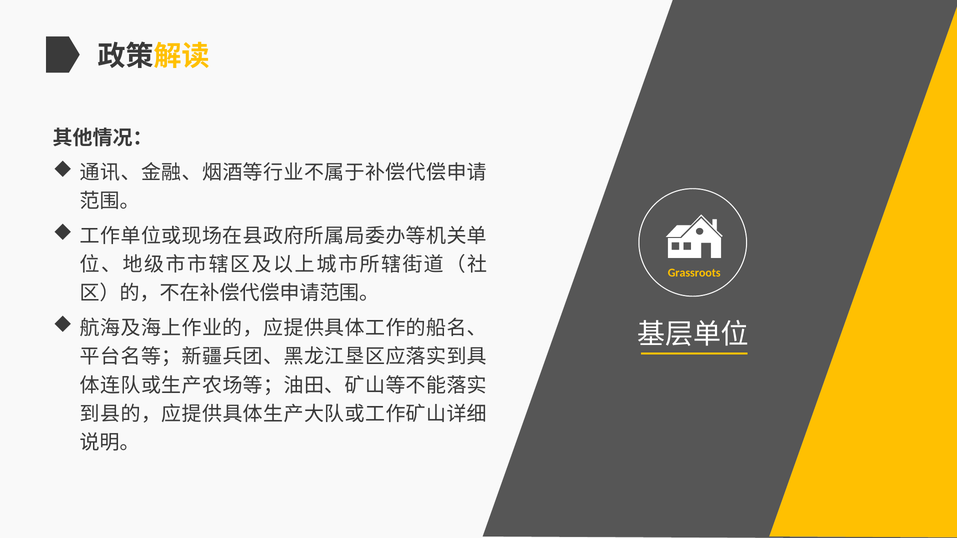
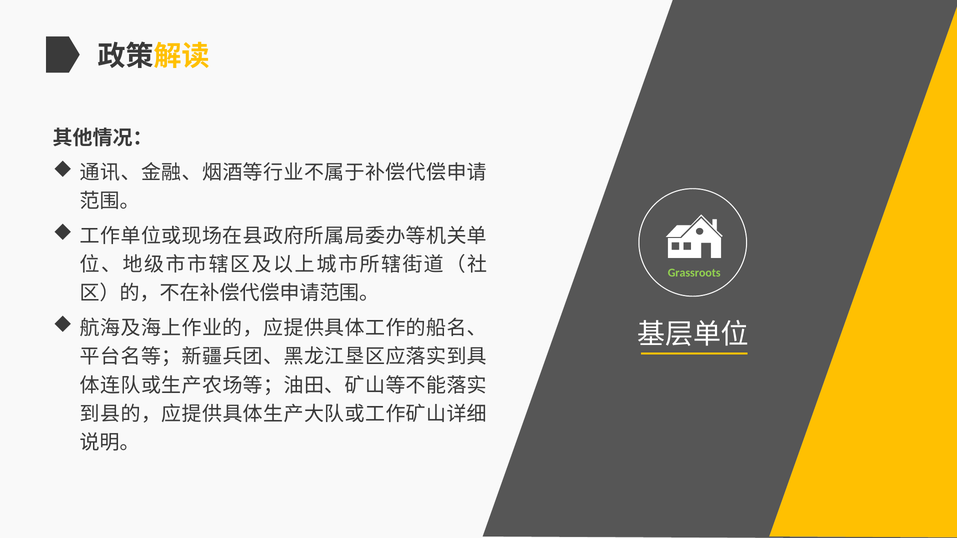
Grassroots colour: yellow -> light green
